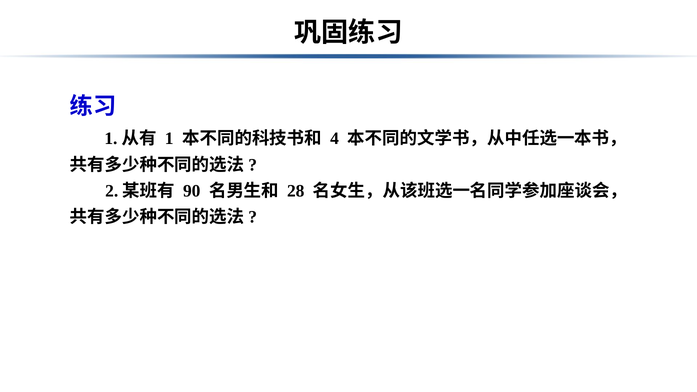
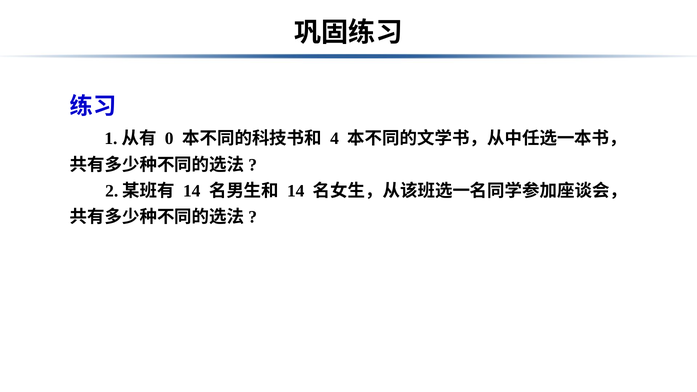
1: 1 -> 0
90 at (192, 191): 90 -> 14
28 at (296, 191): 28 -> 14
